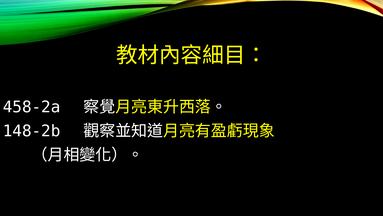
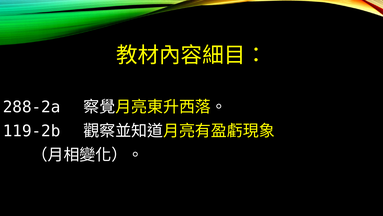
458-2a: 458-2a -> 288-2a
148-2b: 148-2b -> 119-2b
